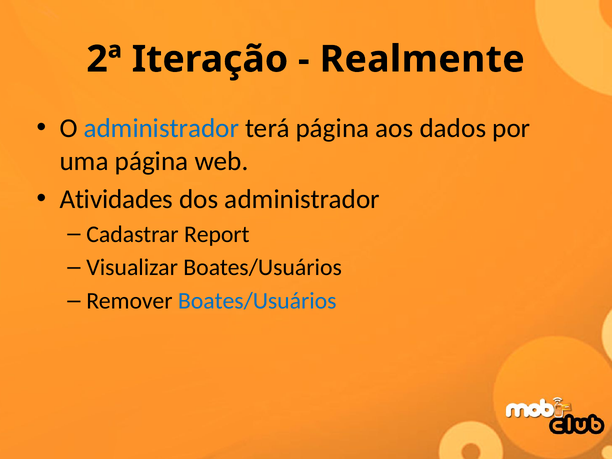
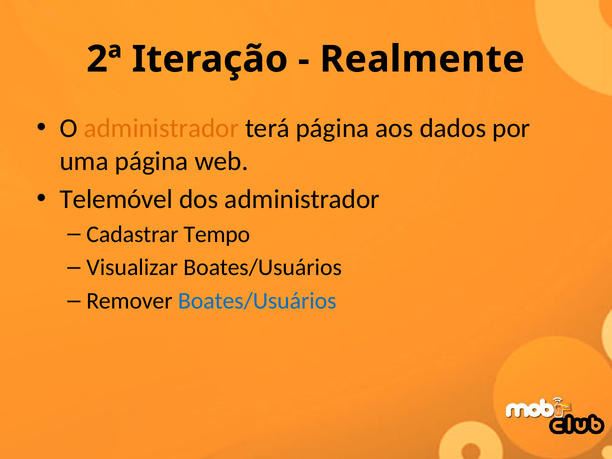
administrador at (161, 128) colour: blue -> orange
Atividades: Atividades -> Telemóvel
Report: Report -> Tempo
